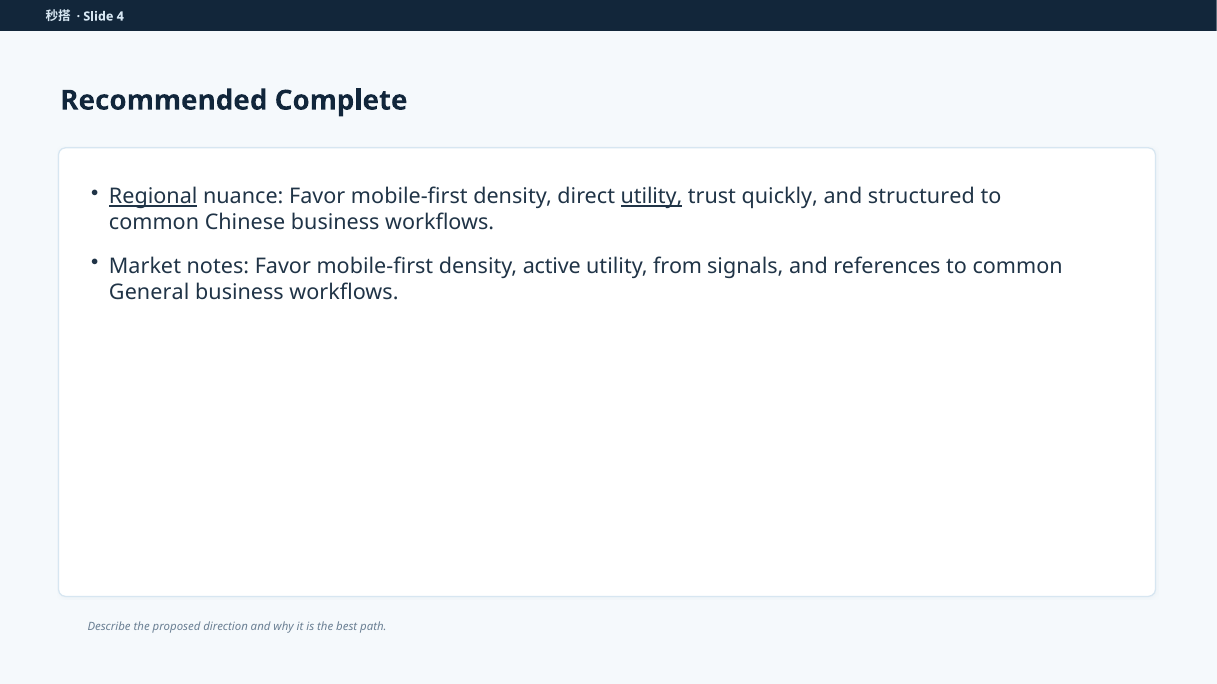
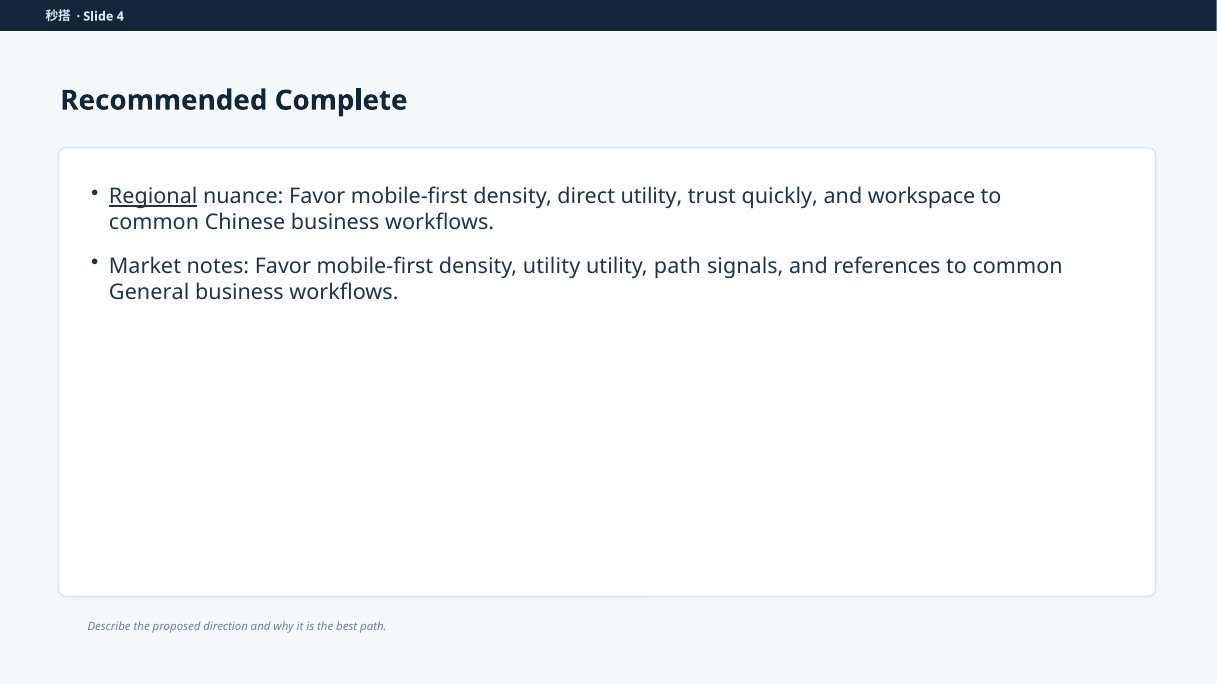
utility at (651, 197) underline: present -> none
structured: structured -> workspace
density active: active -> utility
utility from: from -> path
